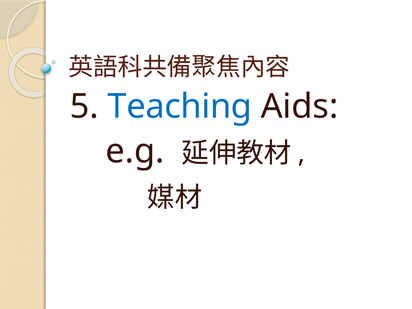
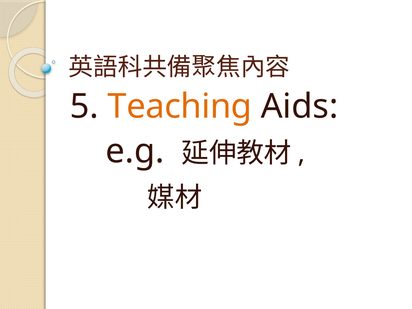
Teaching colour: blue -> orange
